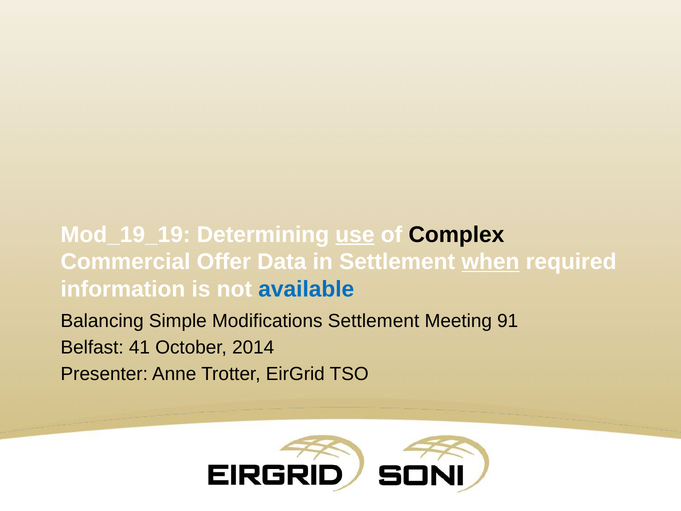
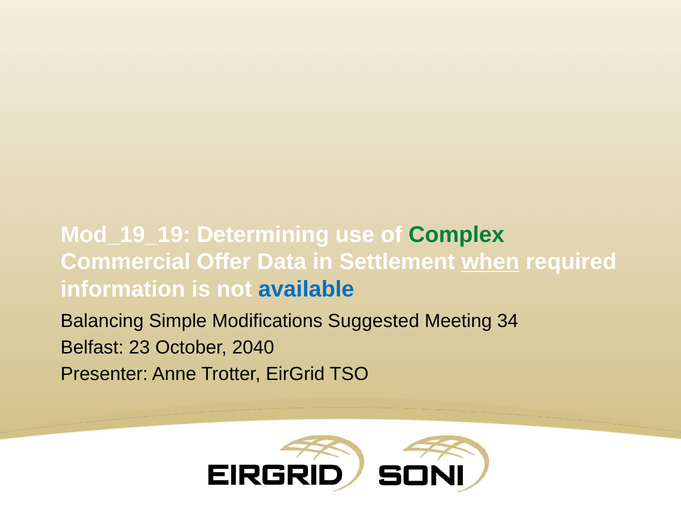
use underline: present -> none
Complex colour: black -> green
Modifications Settlement: Settlement -> Suggested
91: 91 -> 34
41: 41 -> 23
2014: 2014 -> 2040
